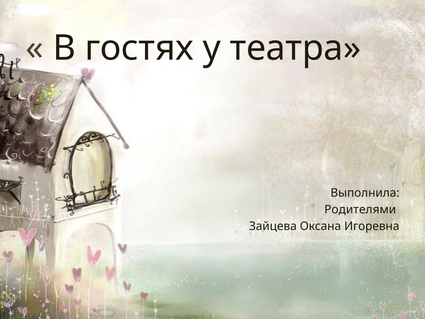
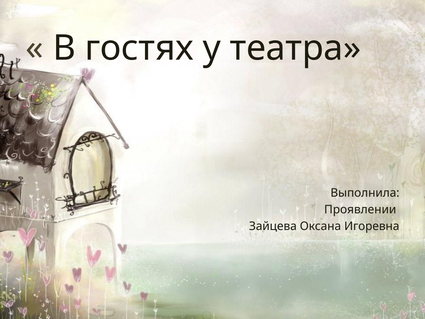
Родителями: Родителями -> Проявлении
